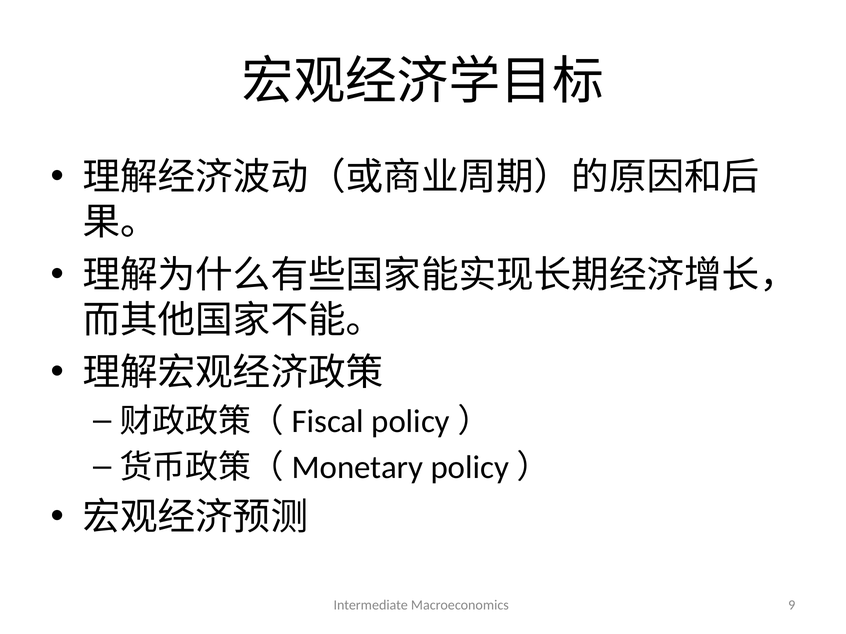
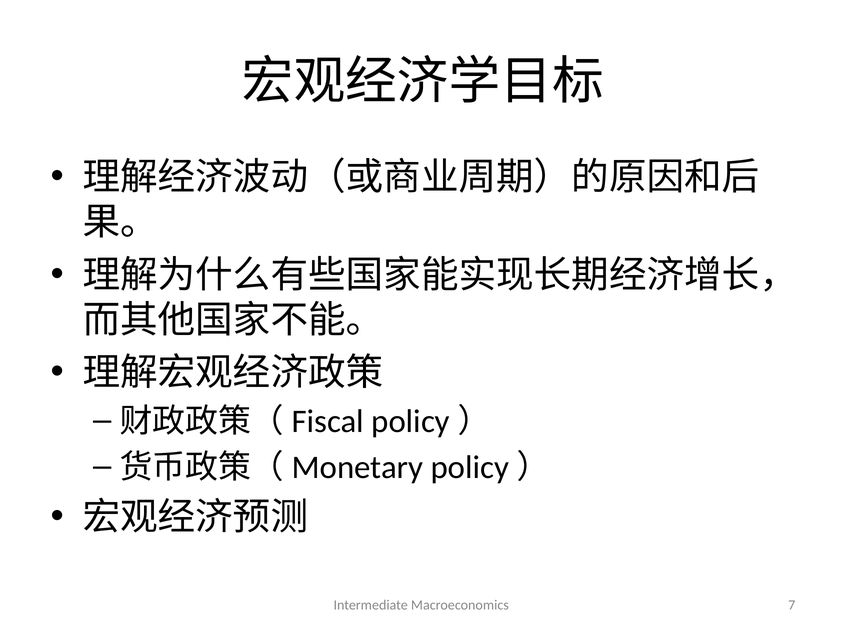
9: 9 -> 7
